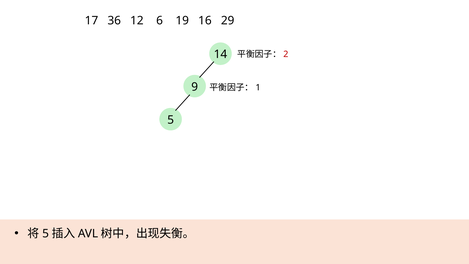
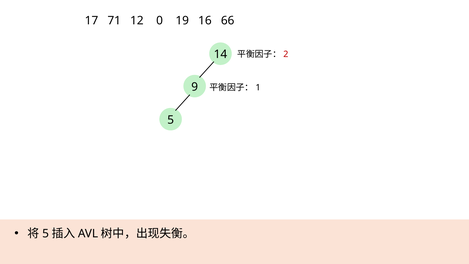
36: 36 -> 71
6: 6 -> 0
29: 29 -> 66
